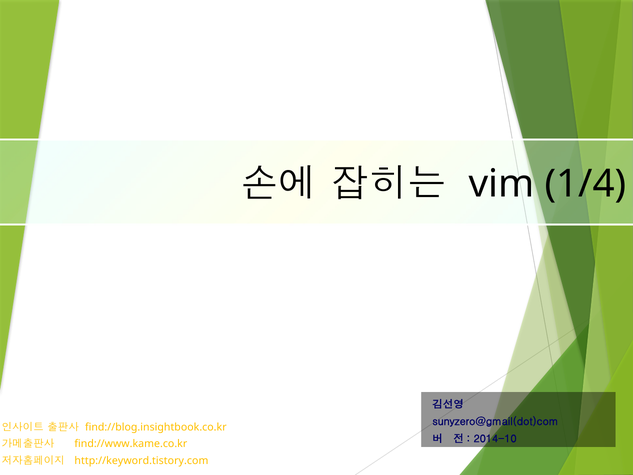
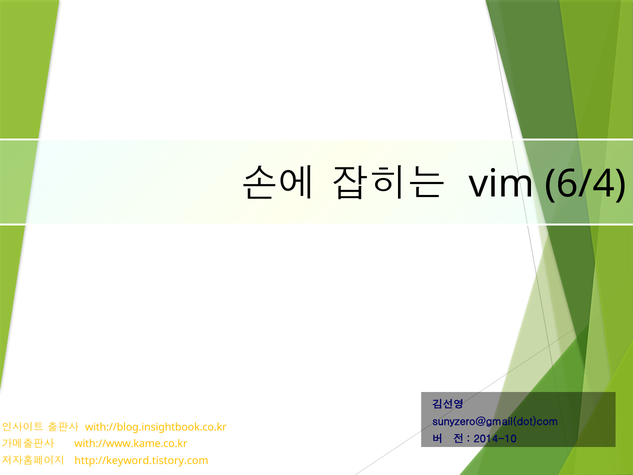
1/4: 1/4 -> 6/4
find://blog.insightbook.co.kr: find://blog.insightbook.co.kr -> with://blog.insightbook.co.kr
find://www.kame.co.kr: find://www.kame.co.kr -> with://www.kame.co.kr
